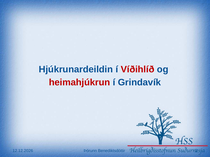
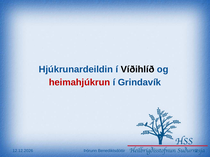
Víðihlíð colour: red -> black
